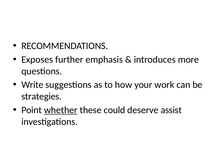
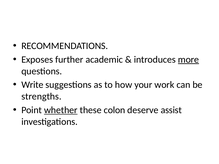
emphasis: emphasis -> academic
more underline: none -> present
strategies: strategies -> strengths
could: could -> colon
